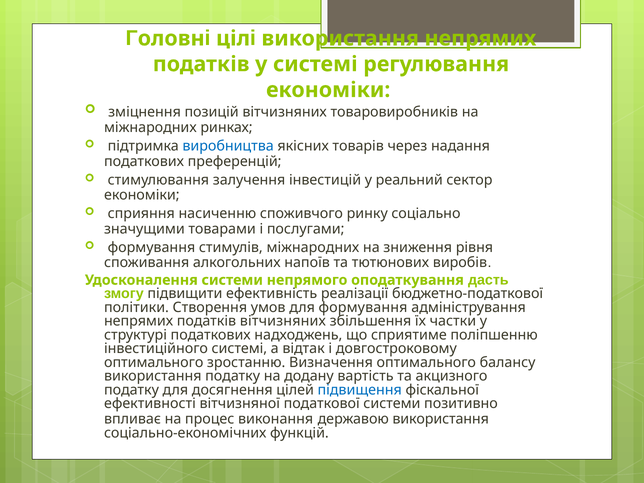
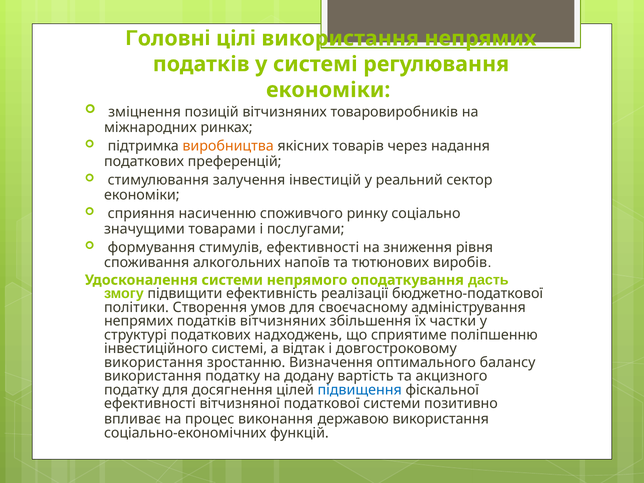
виробництва colour: blue -> orange
стимулів міжнародних: міжнародних -> ефективності
для формування: формування -> своєчасному
оптимального at (154, 362): оптимального -> використання
